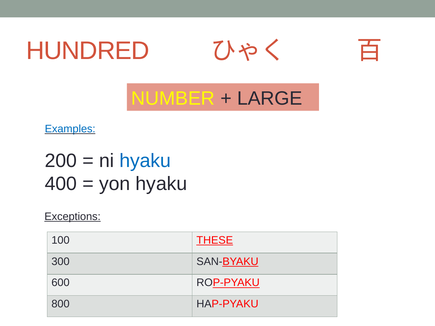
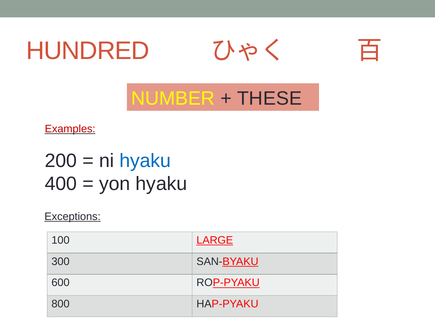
LARGE: LARGE -> THESE
Examples colour: blue -> red
THESE: THESE -> LARGE
